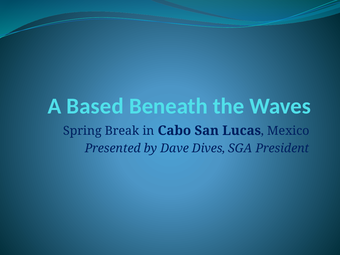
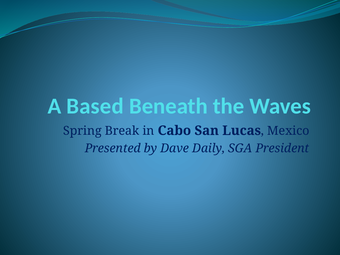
Dives: Dives -> Daily
